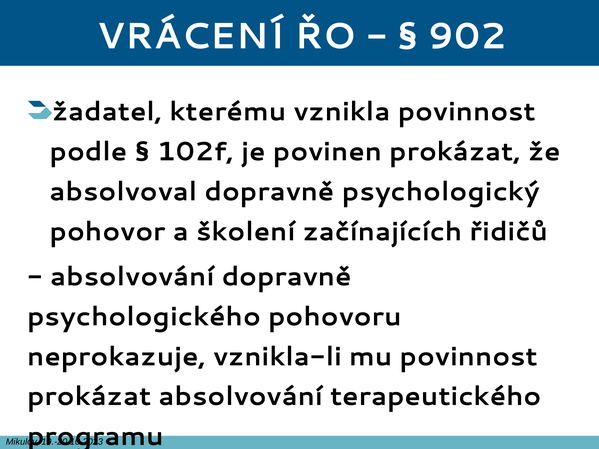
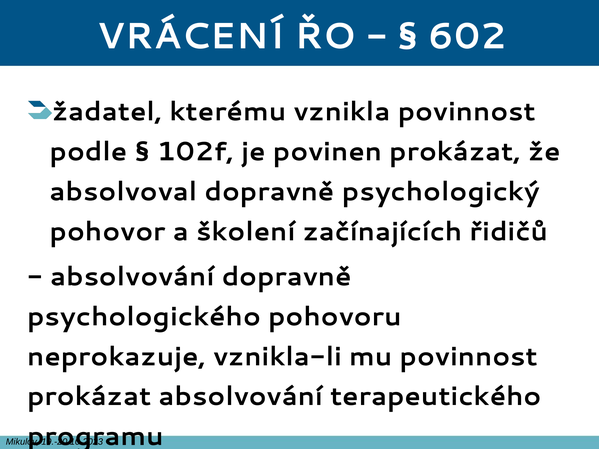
902: 902 -> 602
